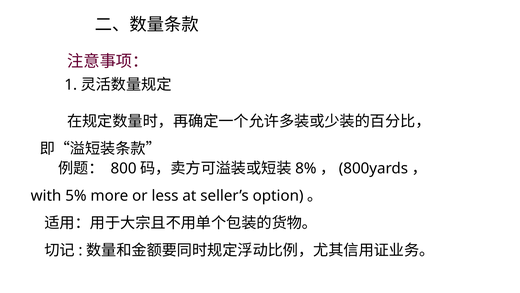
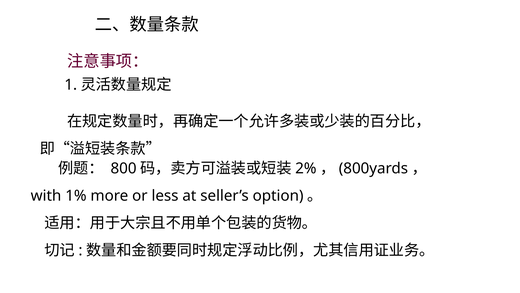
8%: 8% -> 2%
5%: 5% -> 1%
